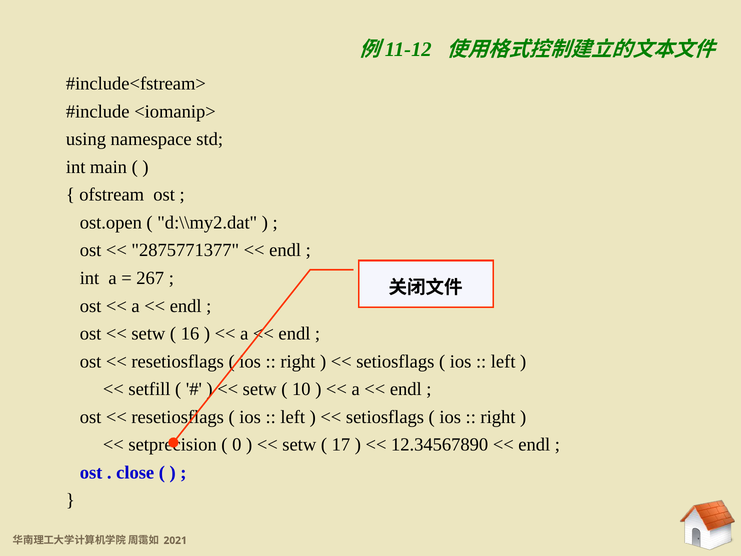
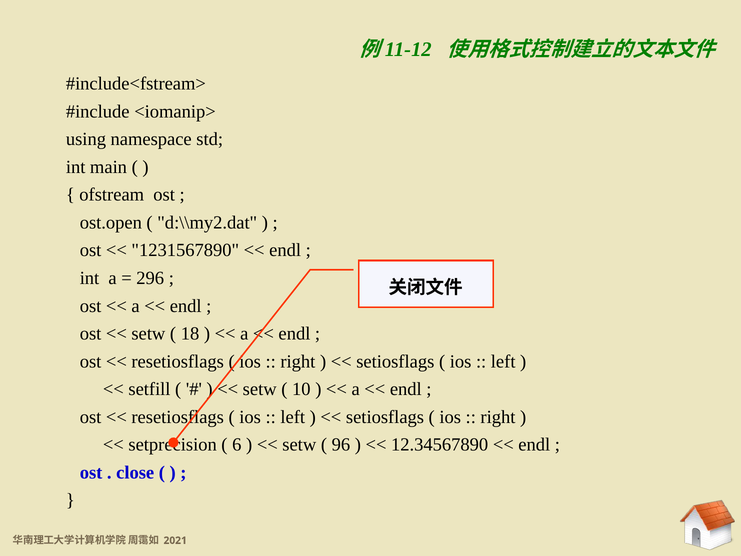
2875771377: 2875771377 -> 1231567890
267: 267 -> 296
16: 16 -> 18
0: 0 -> 6
17: 17 -> 96
